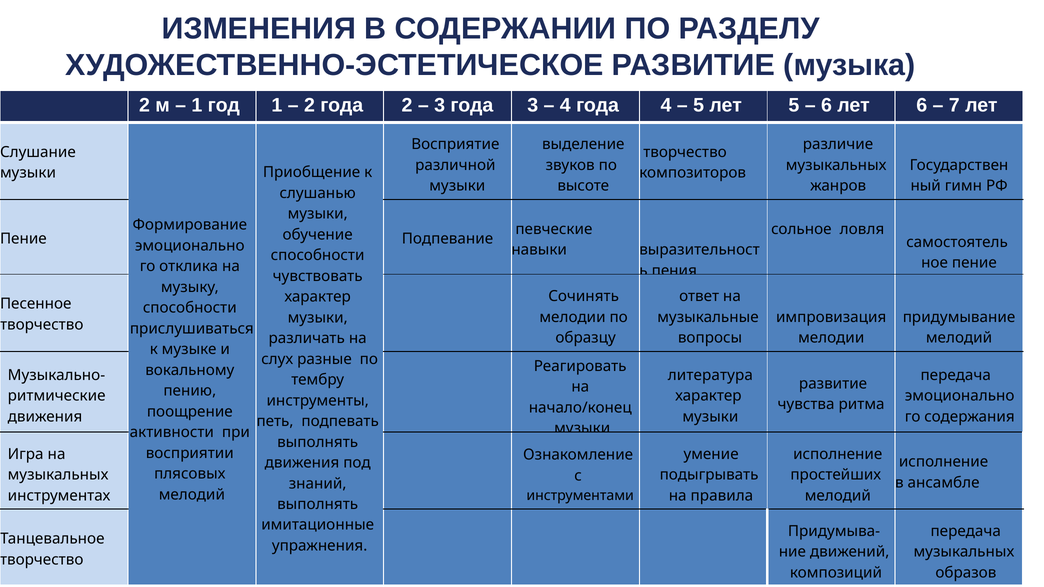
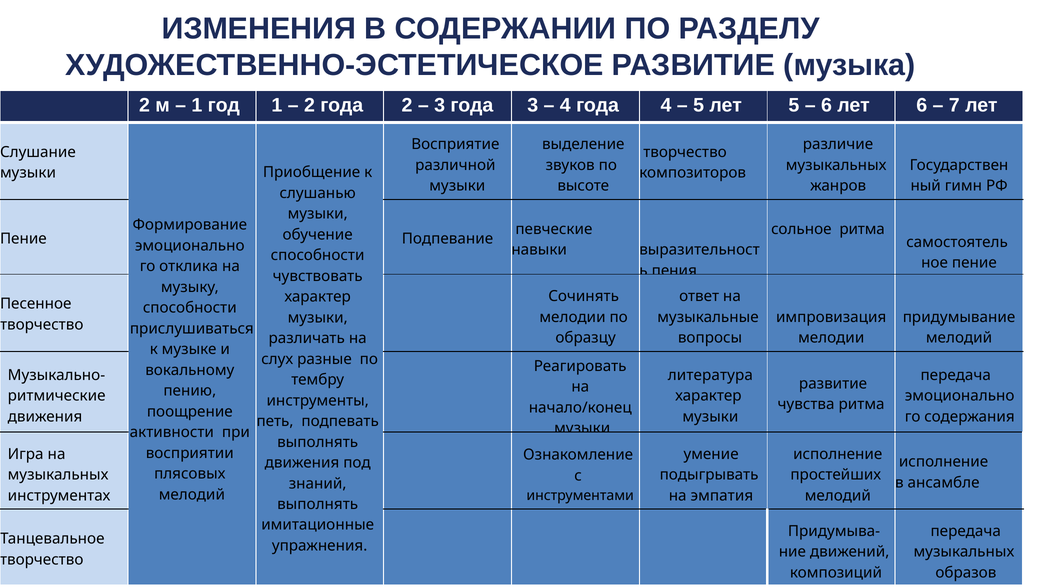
сольное ловля: ловля -> ритма
правила: правила -> эмпатия
